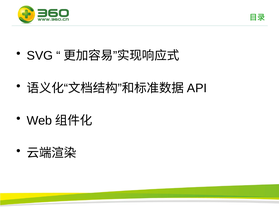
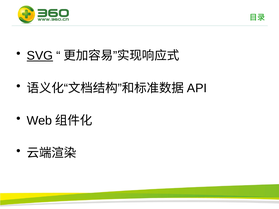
SVG underline: none -> present
